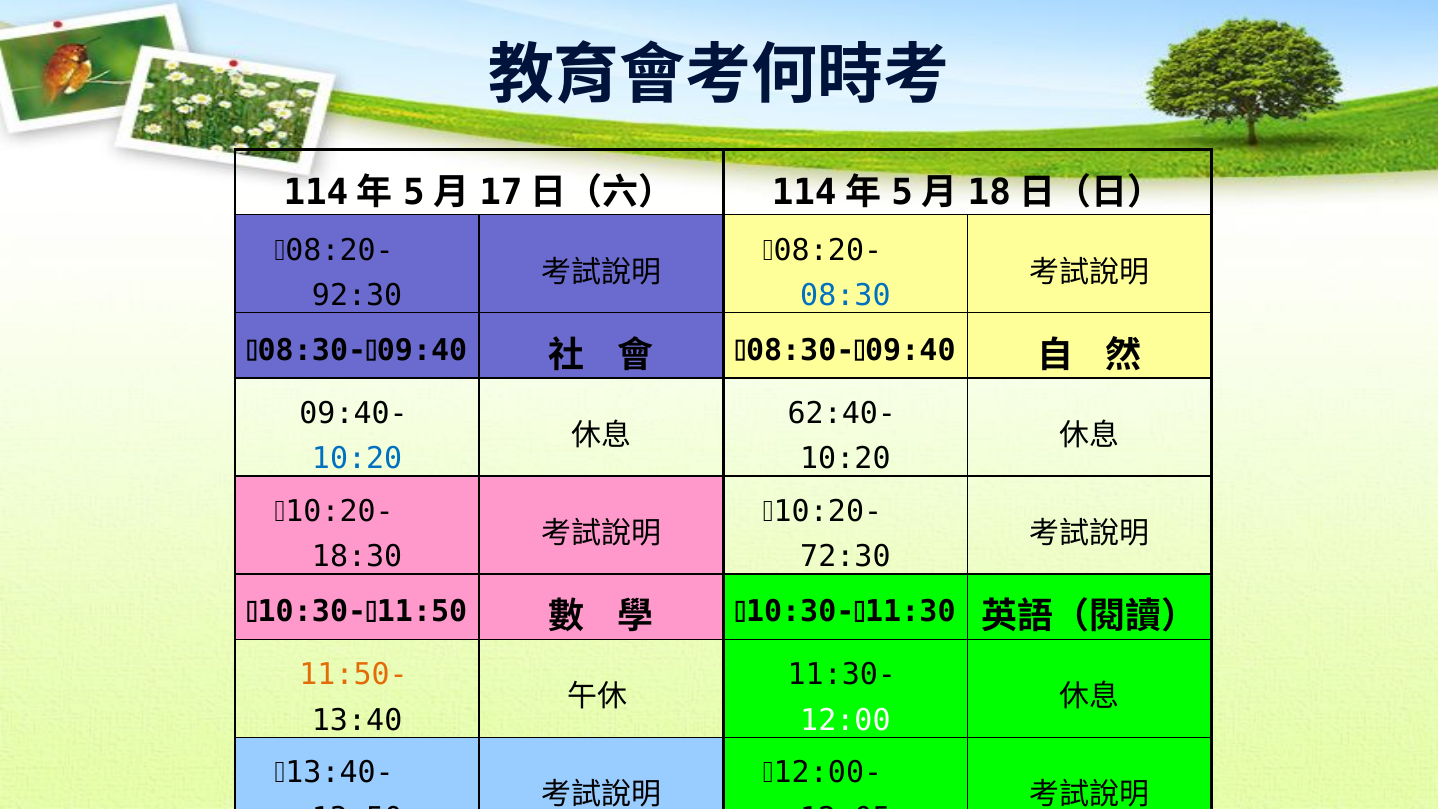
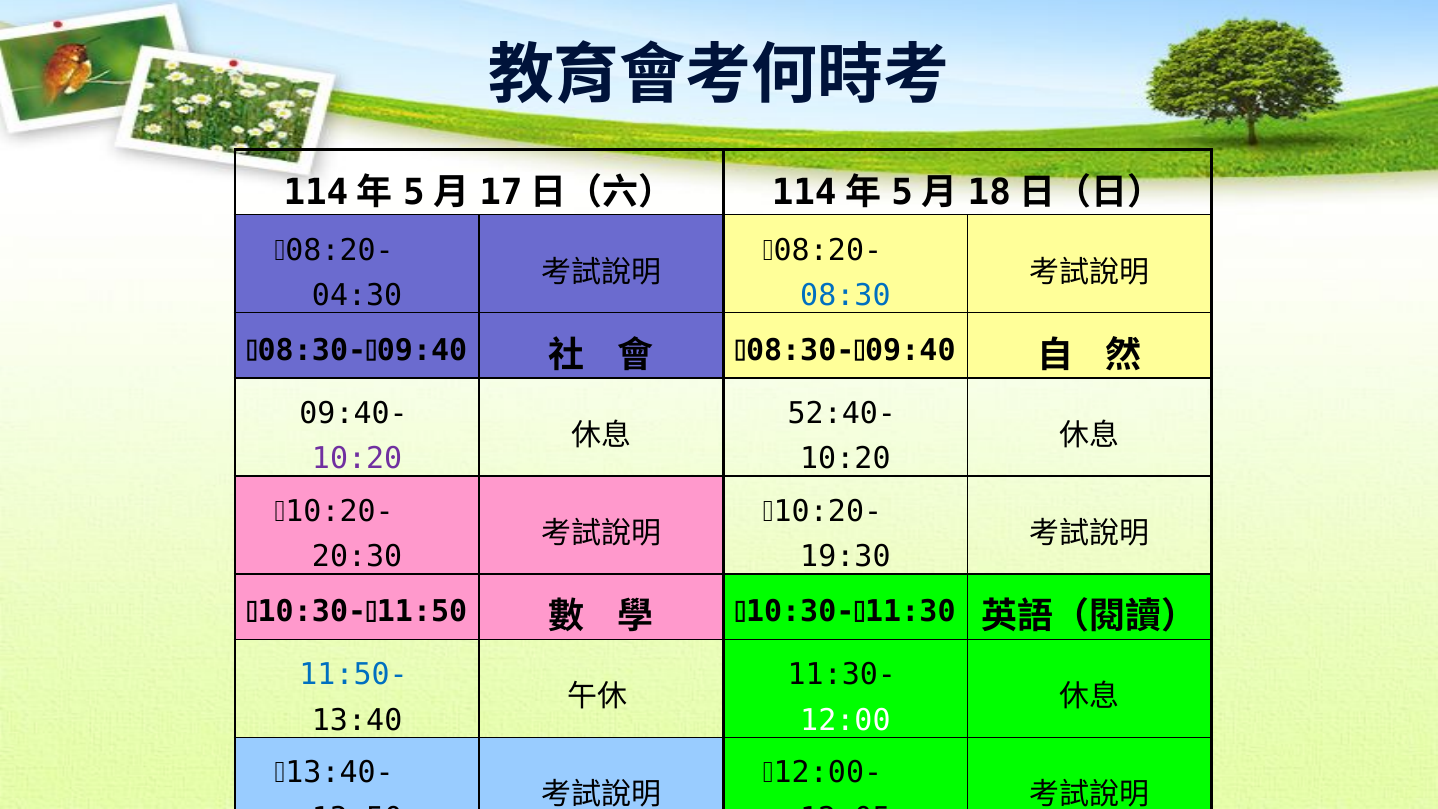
92:30: 92:30 -> 04:30
62:40-: 62:40- -> 52:40-
10:20 at (357, 459) colour: blue -> purple
18:30: 18:30 -> 20:30
72:30: 72:30 -> 19:30
11:50- colour: orange -> blue
